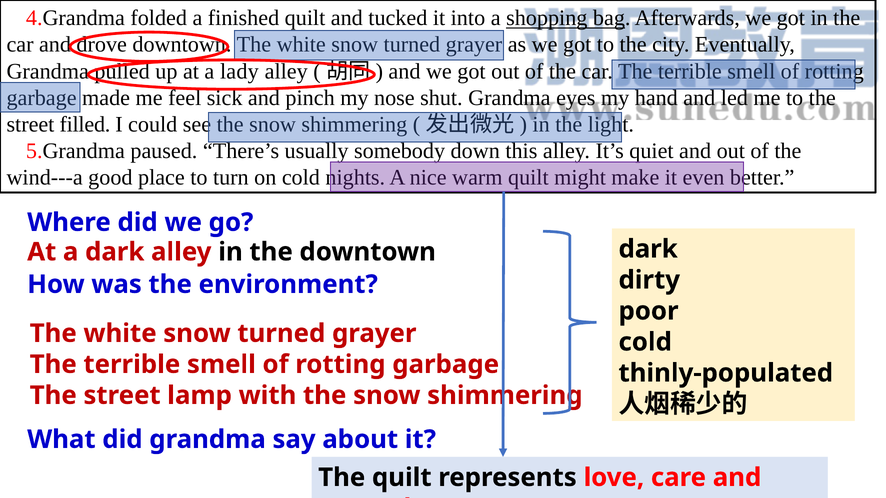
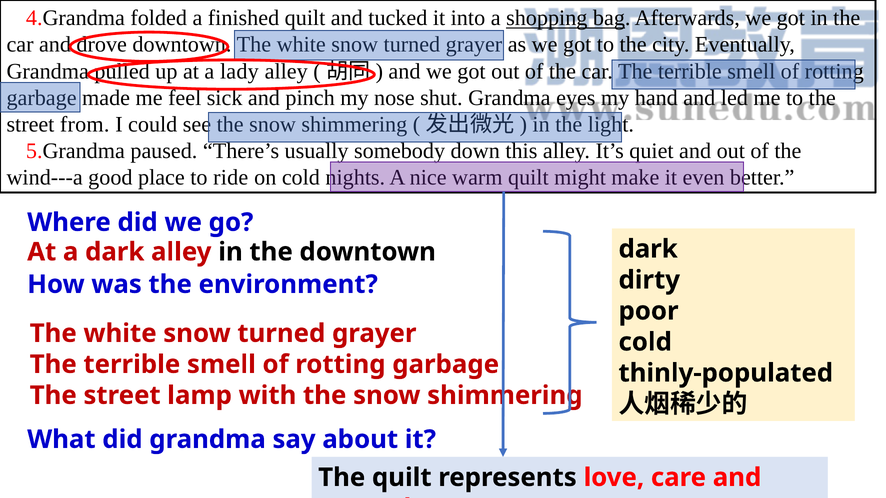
filled: filled -> from
turn: turn -> ride
